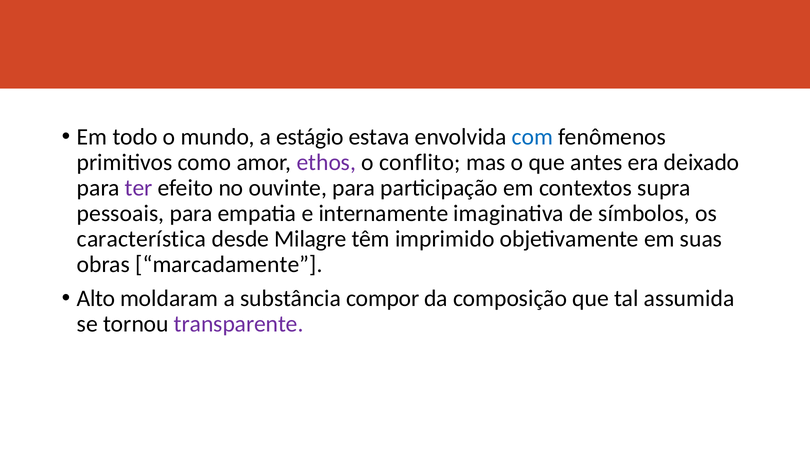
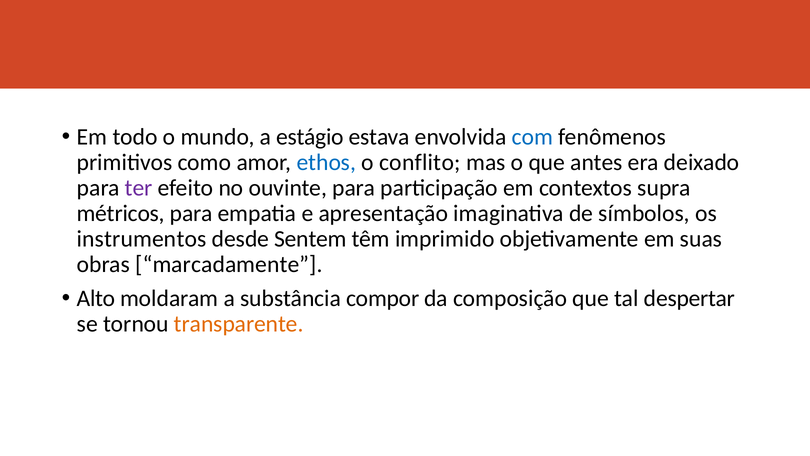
ethos colour: purple -> blue
pessoais: pessoais -> métricos
internamente: internamente -> apresentação
característica: característica -> instrumentos
Milagre: Milagre -> Sentem
assumida: assumida -> despertar
transparente colour: purple -> orange
